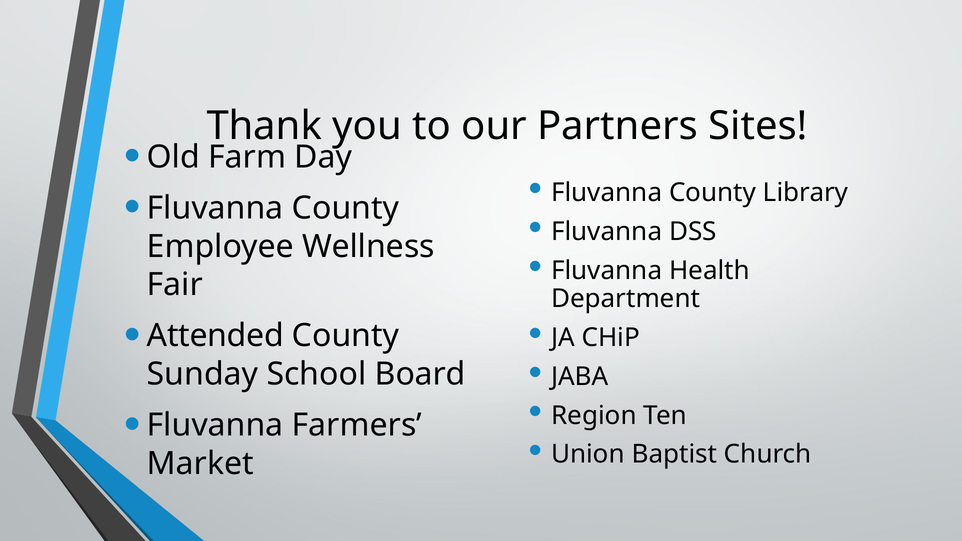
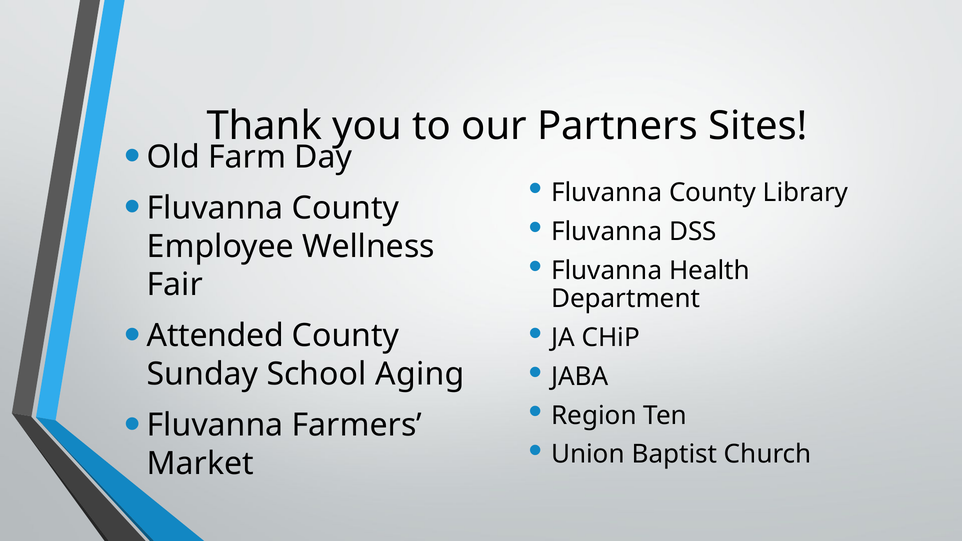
Board: Board -> Aging
